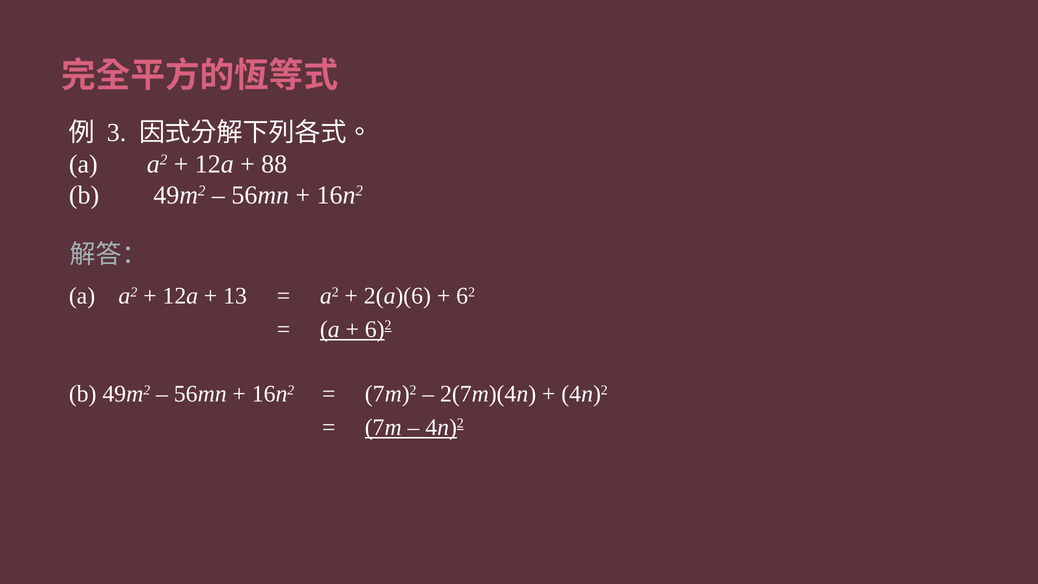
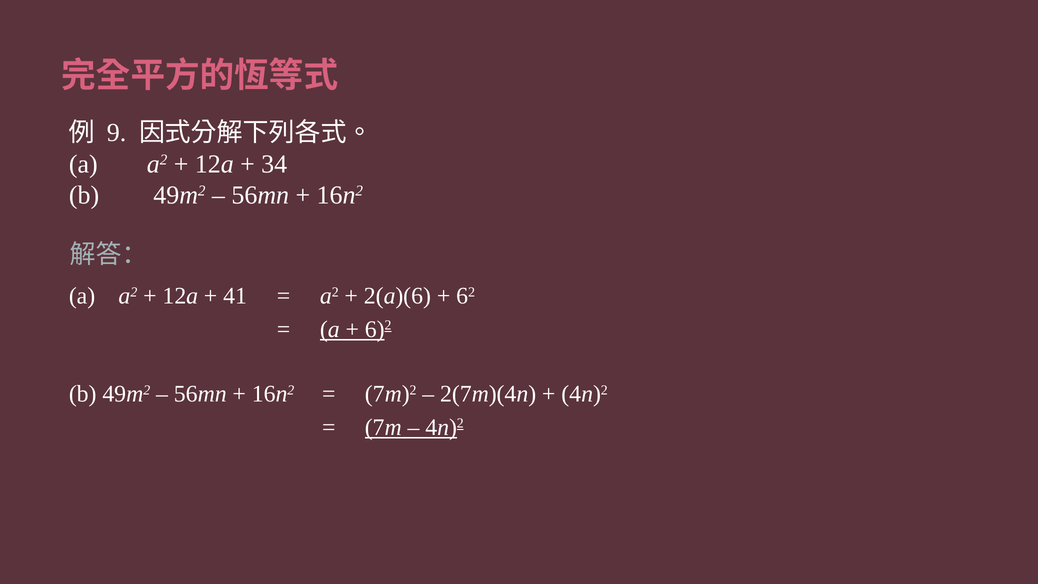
3: 3 -> 9
88: 88 -> 34
13: 13 -> 41
